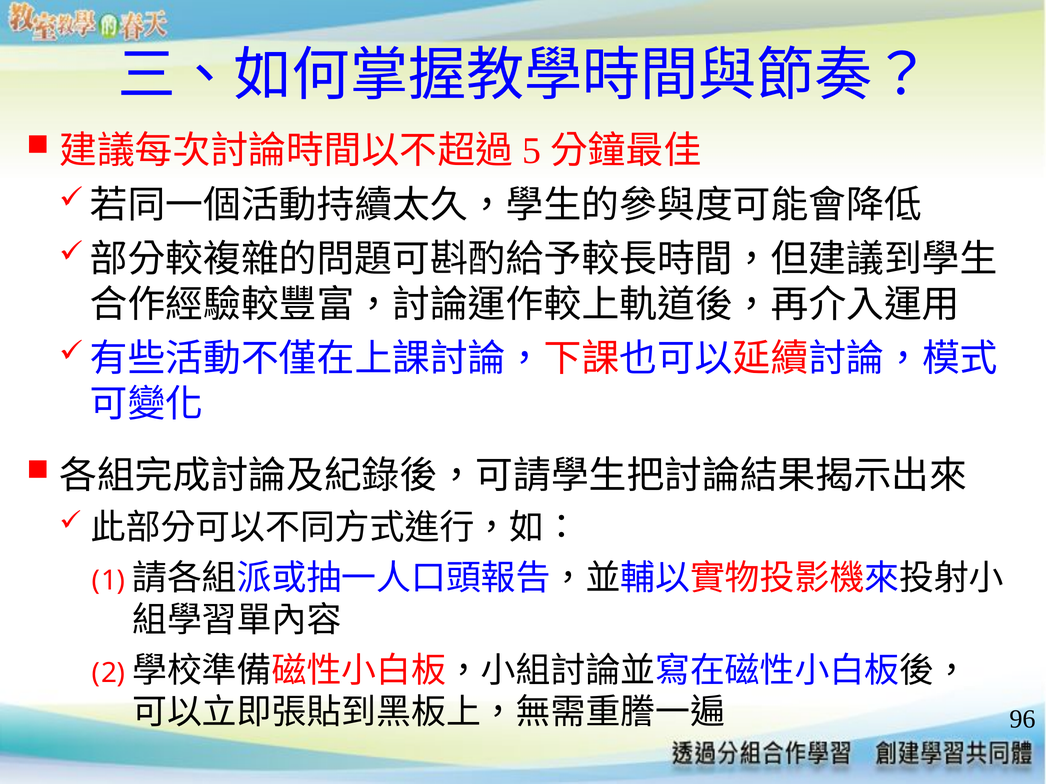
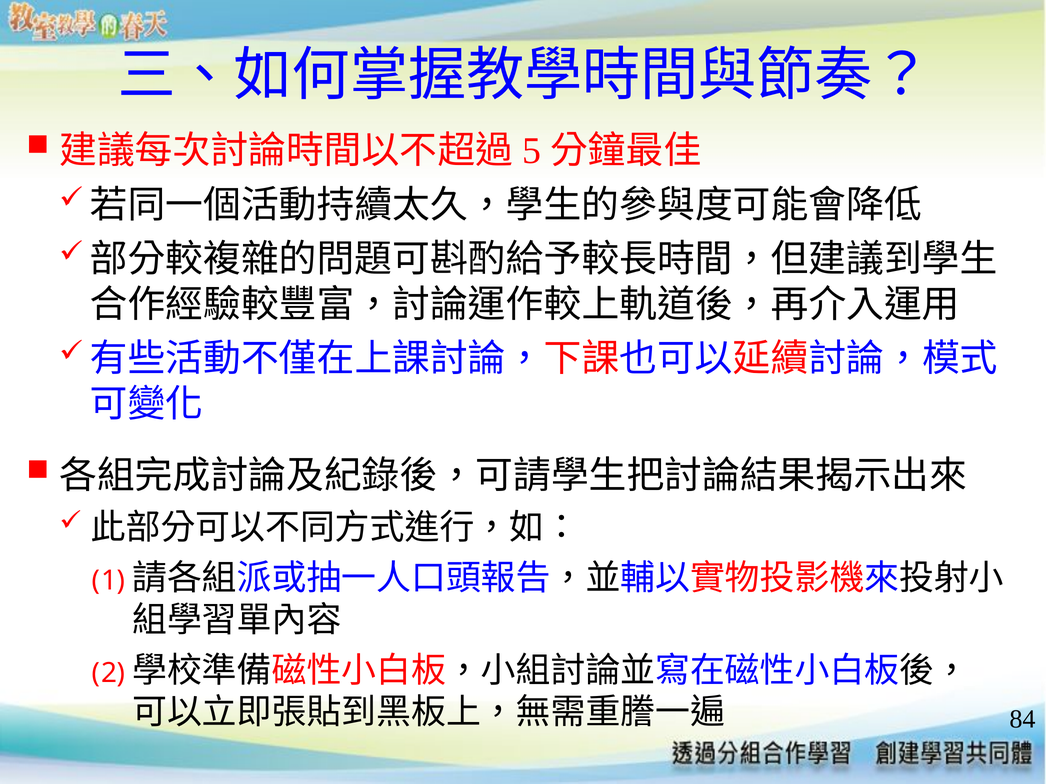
96: 96 -> 84
